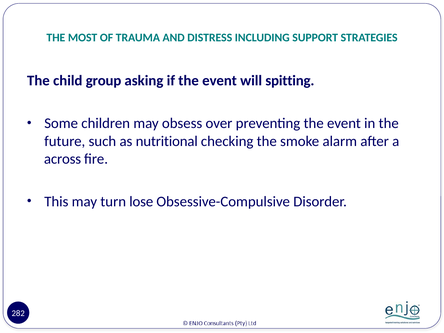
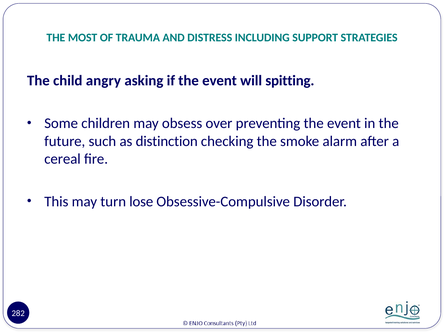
group: group -> angry
nutritional: nutritional -> distinction
across: across -> cereal
